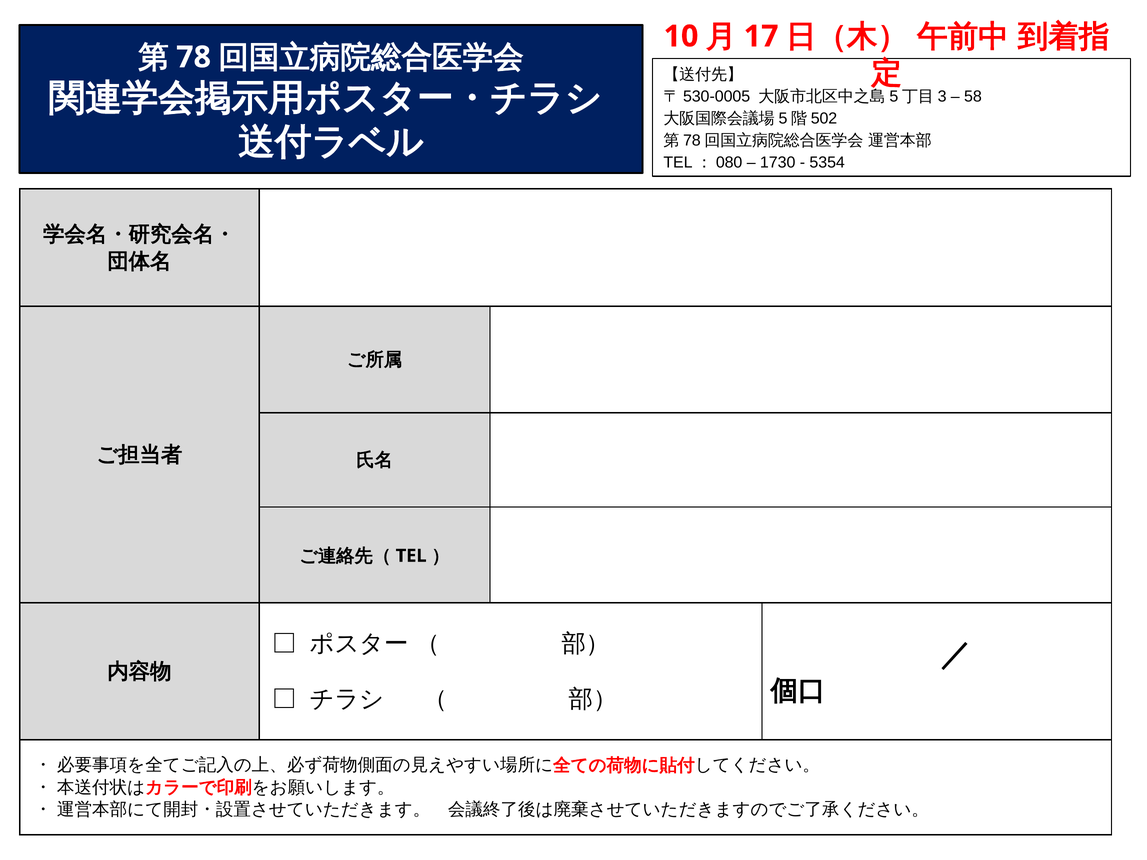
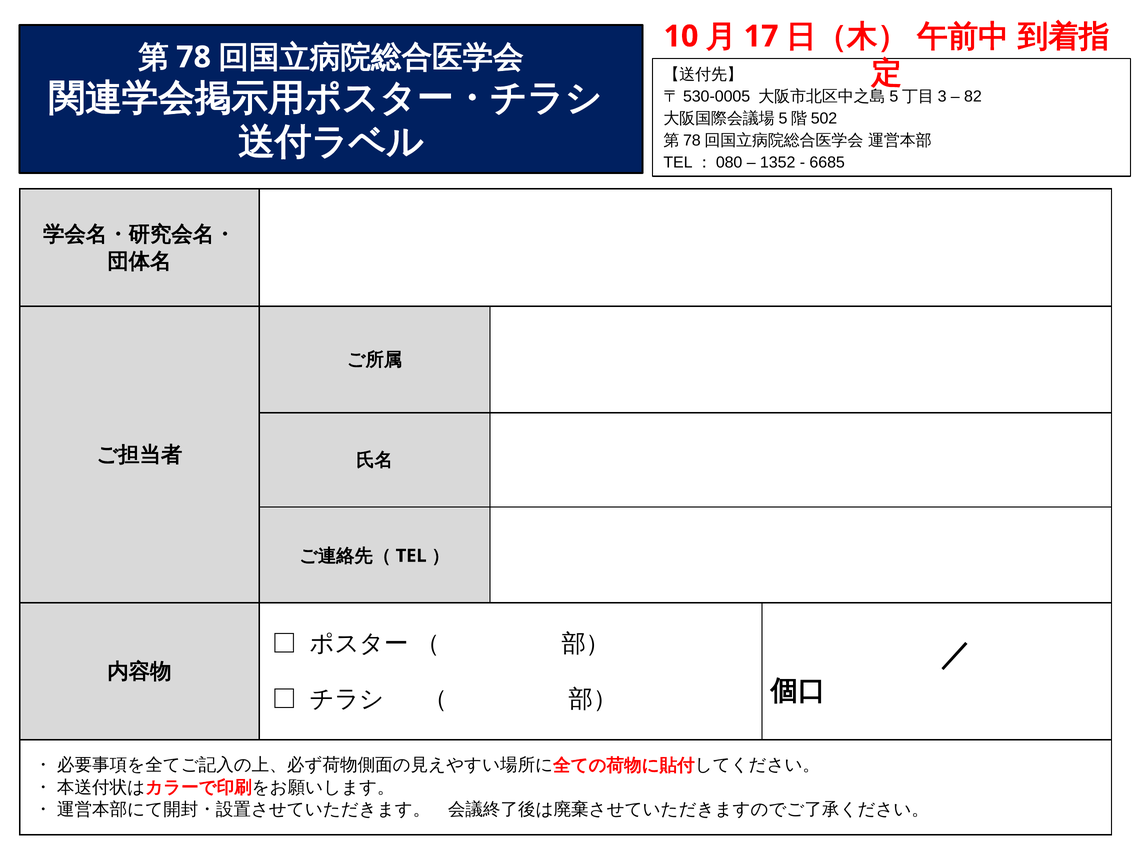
58: 58 -> 82
1730: 1730 -> 1352
5354: 5354 -> 6685
